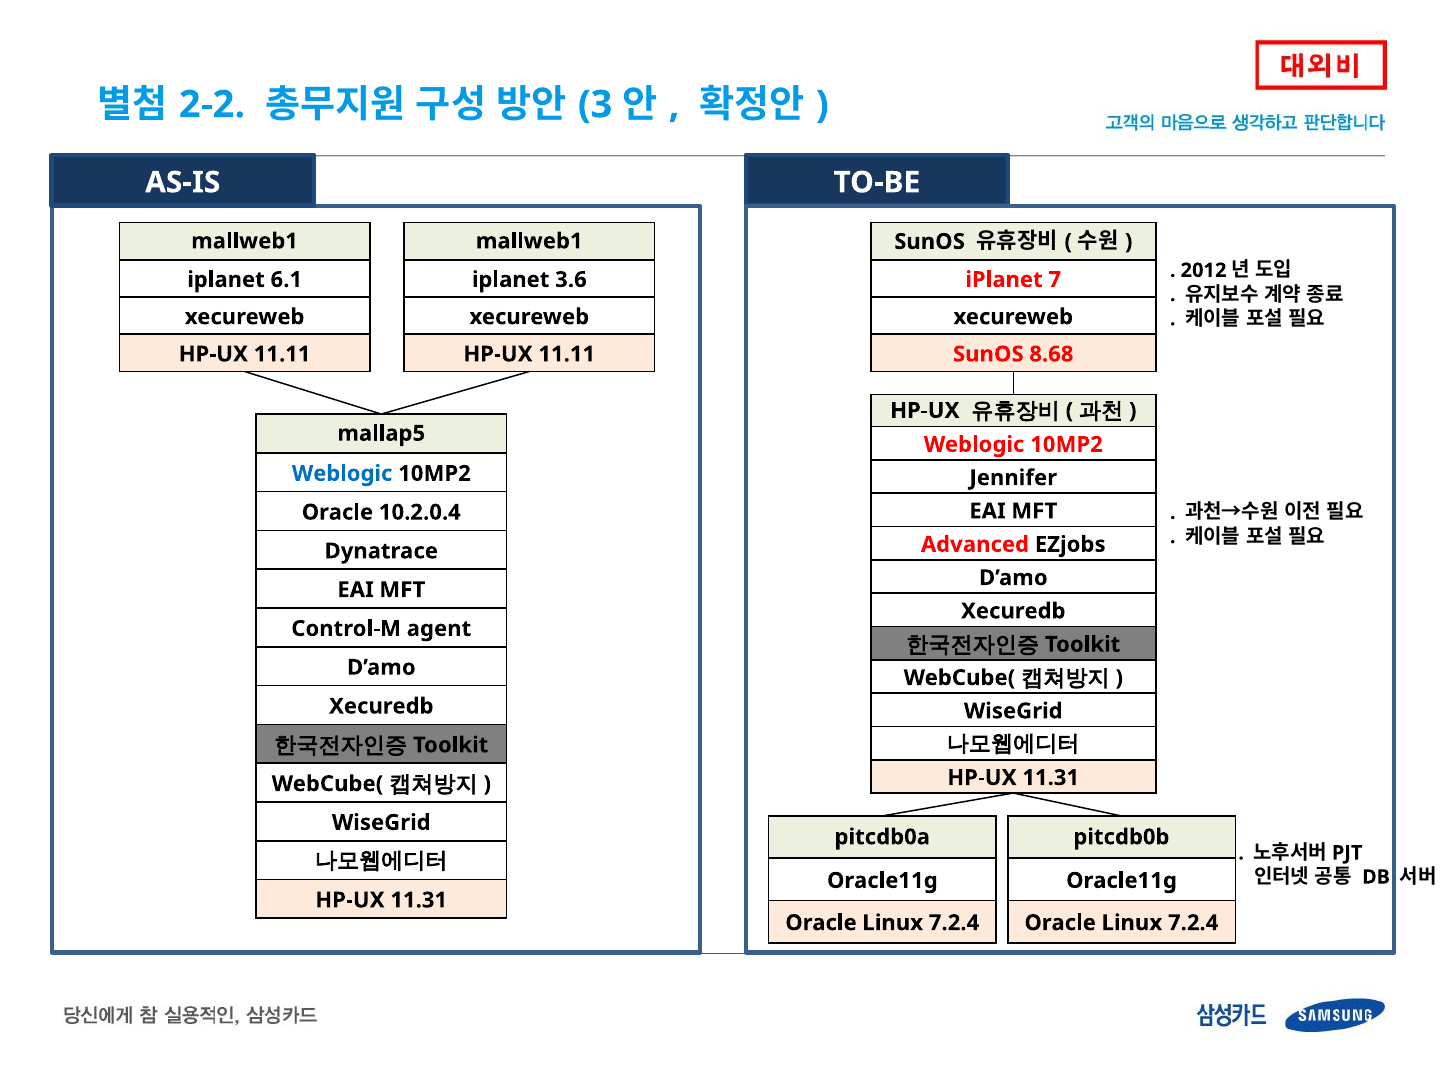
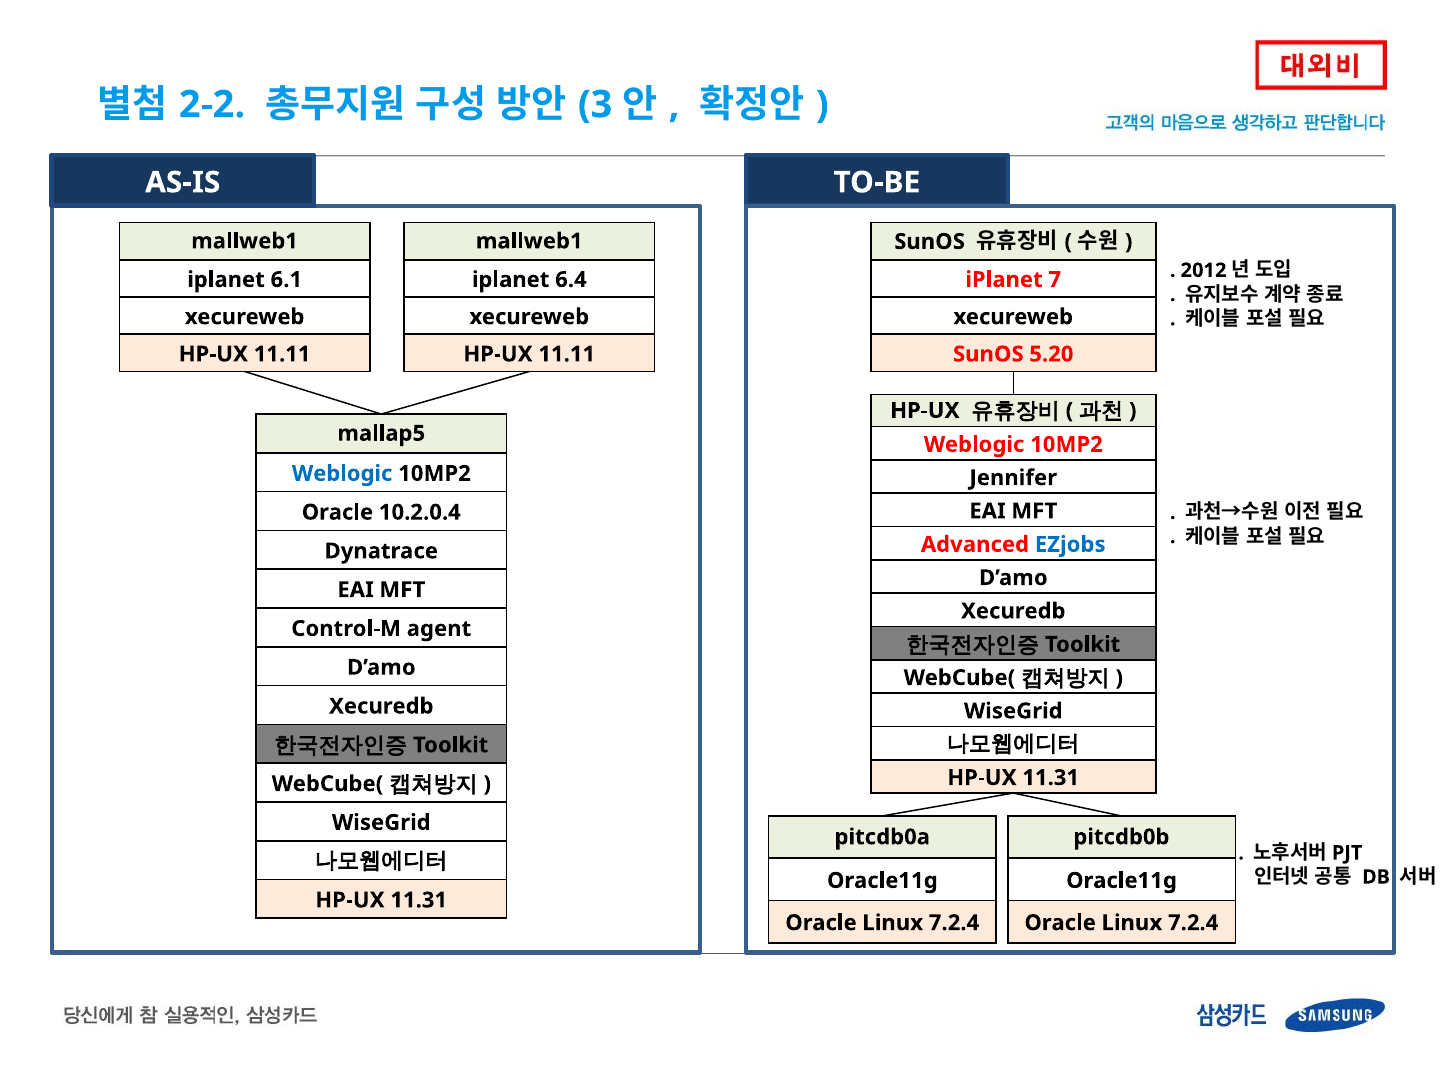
3.6: 3.6 -> 6.4
8.68: 8.68 -> 5.20
EZjobs colour: black -> blue
